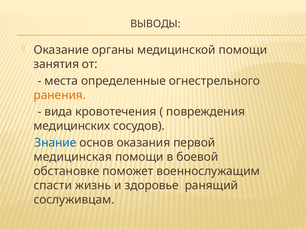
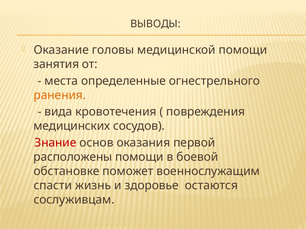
органы: органы -> головы
Знание colour: blue -> red
медицинская: медицинская -> расположены
ранящий: ранящий -> остаются
